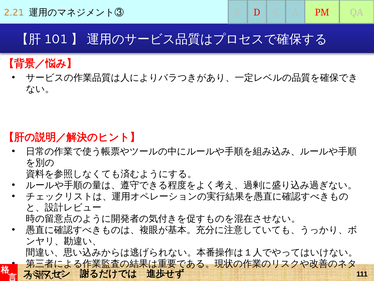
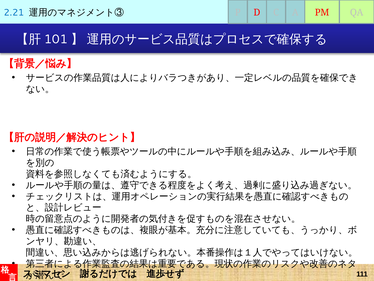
2.21 colour: orange -> blue
